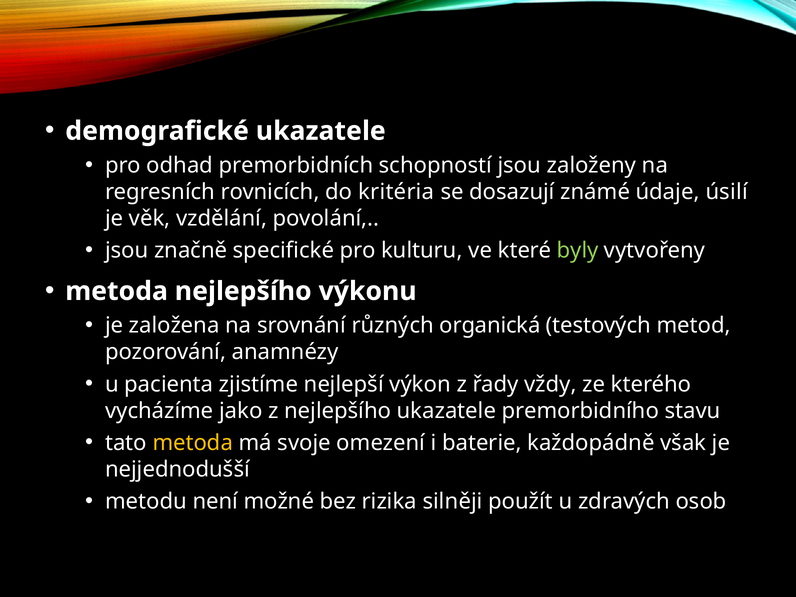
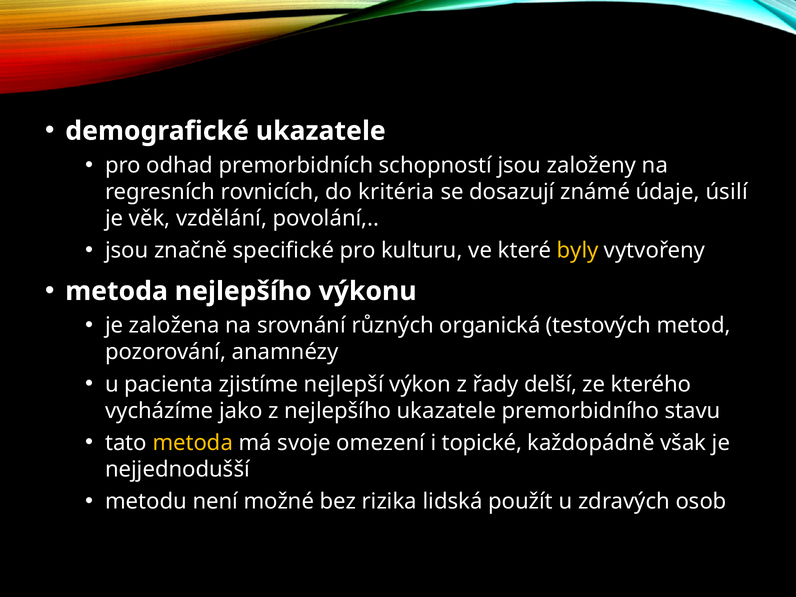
byly colour: light green -> yellow
vždy: vždy -> delší
baterie: baterie -> topické
silněji: silněji -> lidská
